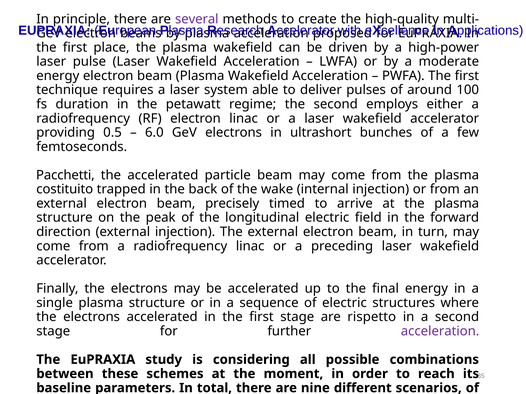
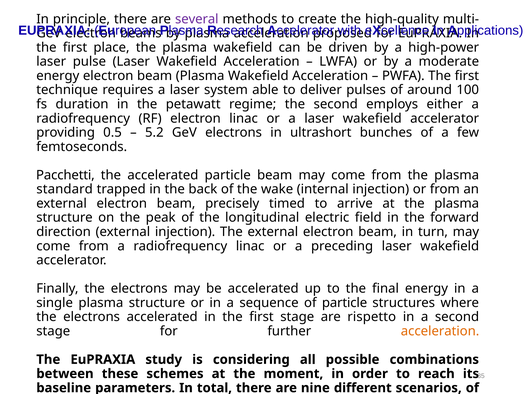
6.0: 6.0 -> 5.2
costituito: costituito -> standard
of electric: electric -> particle
acceleration at (440, 332) colour: purple -> orange
